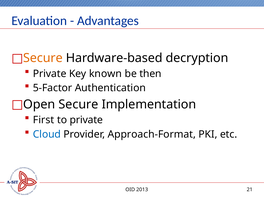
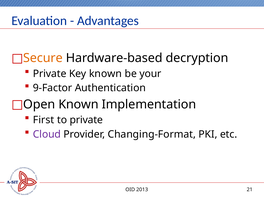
then: then -> your
5-Factor: 5-Factor -> 9-Factor
Open Secure: Secure -> Known
Cloud colour: blue -> purple
Approach-Format: Approach-Format -> Changing-Format
